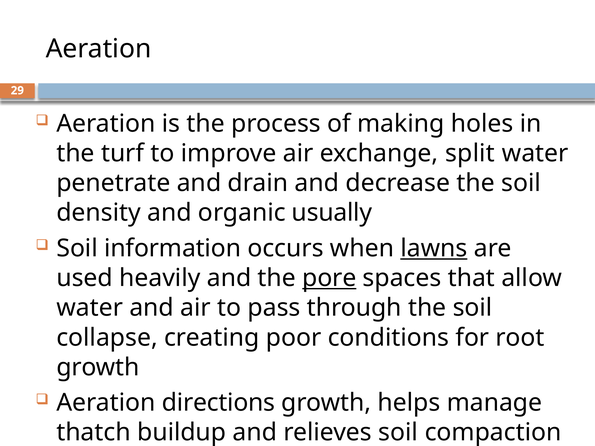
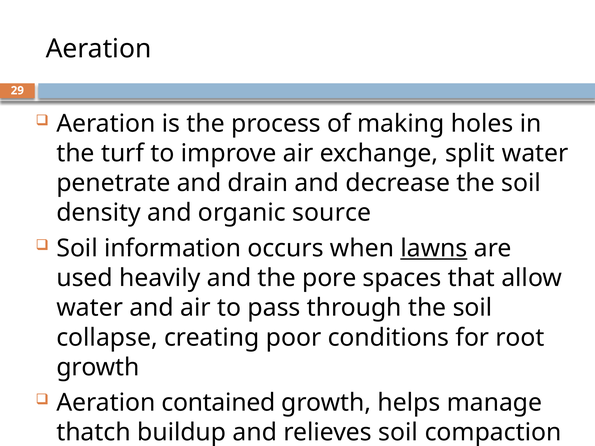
usually: usually -> source
pore underline: present -> none
directions: directions -> contained
